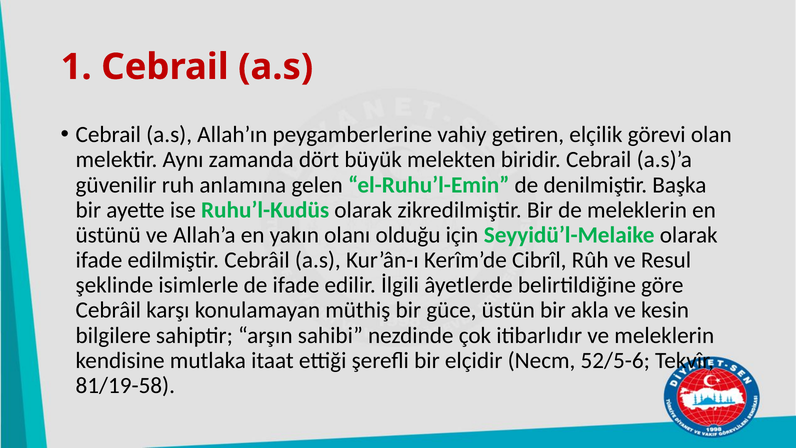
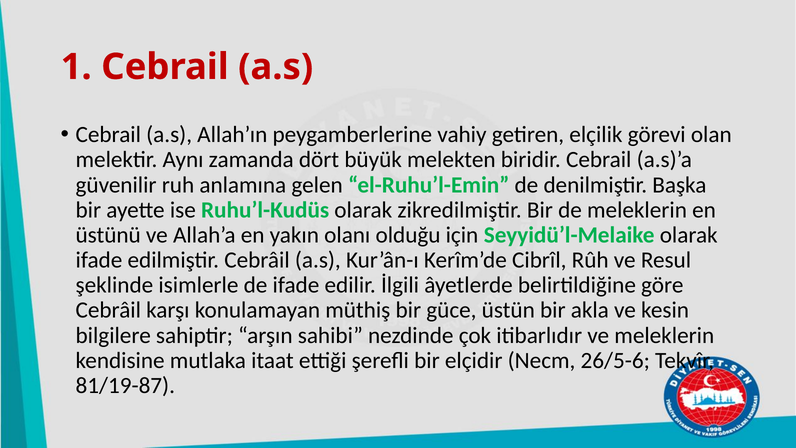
52/5-6: 52/5-6 -> 26/5-6
81/19-58: 81/19-58 -> 81/19-87
